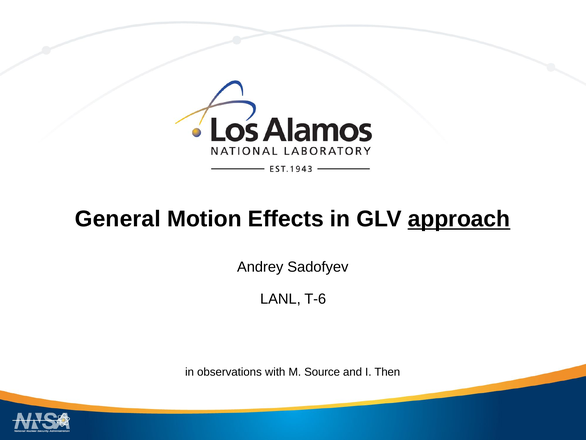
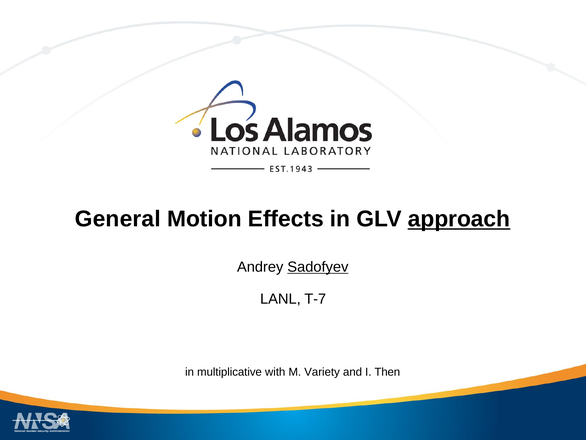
Sadofyev underline: none -> present
T-6: T-6 -> T-7
observations: observations -> multiplicative
Source: Source -> Variety
